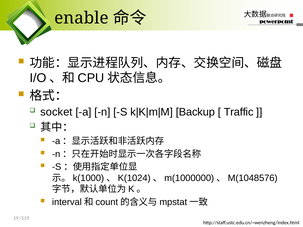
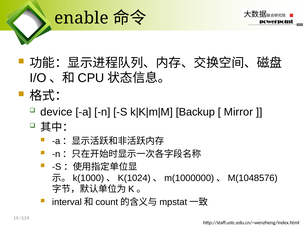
socket: socket -> device
Traffic: Traffic -> Mirror
